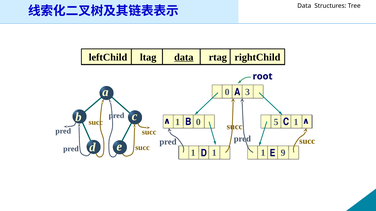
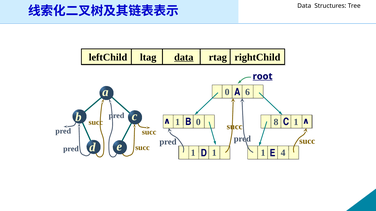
root underline: none -> present
3: 3 -> 6
5: 5 -> 8
9: 9 -> 4
